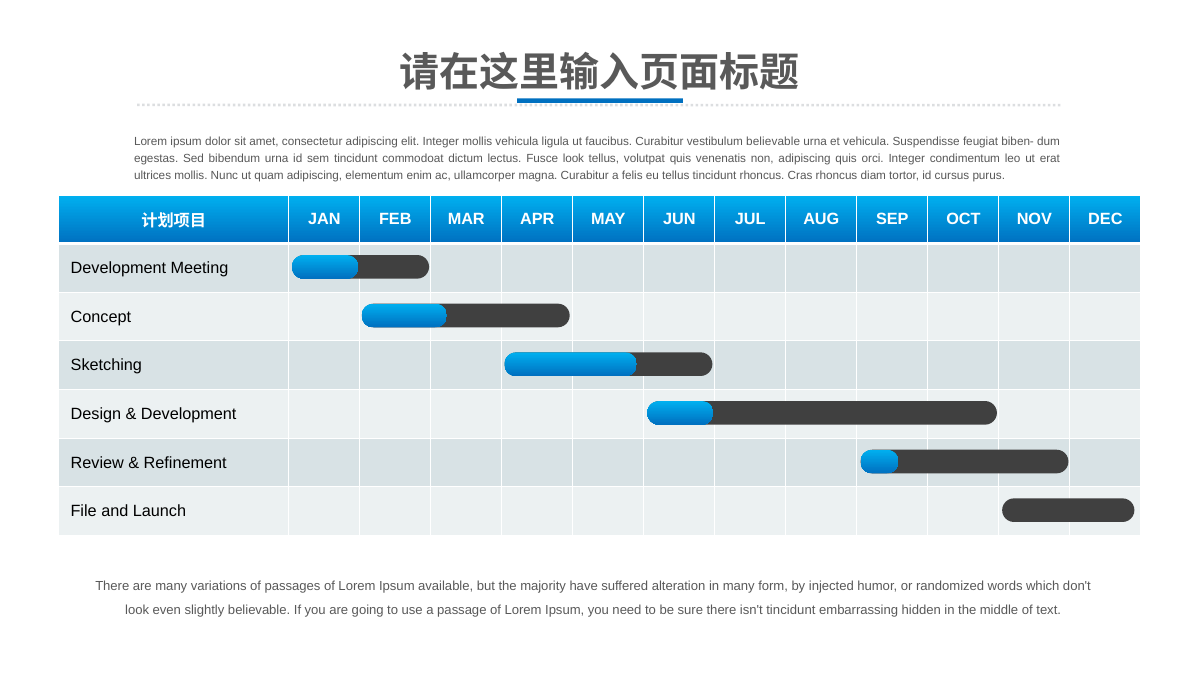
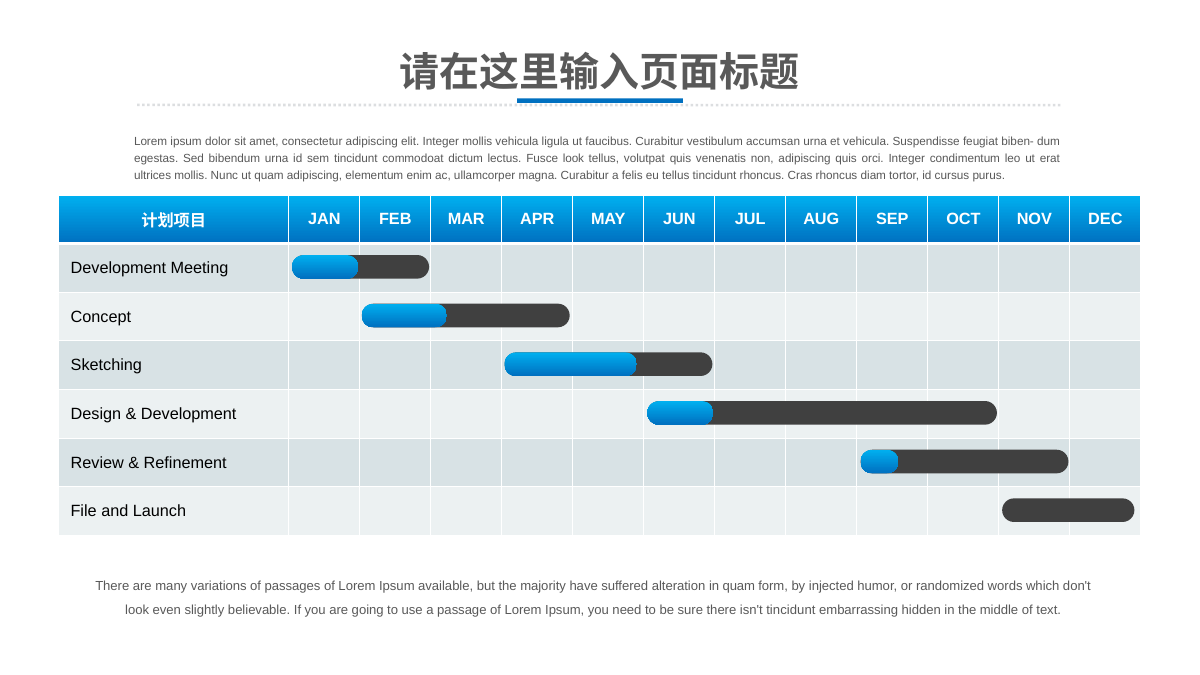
vestibulum believable: believable -> accumsan
in many: many -> quam
